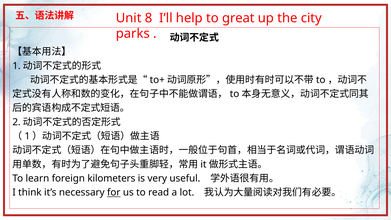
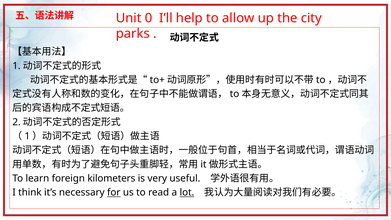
8: 8 -> 0
great: great -> allow
lot underline: none -> present
